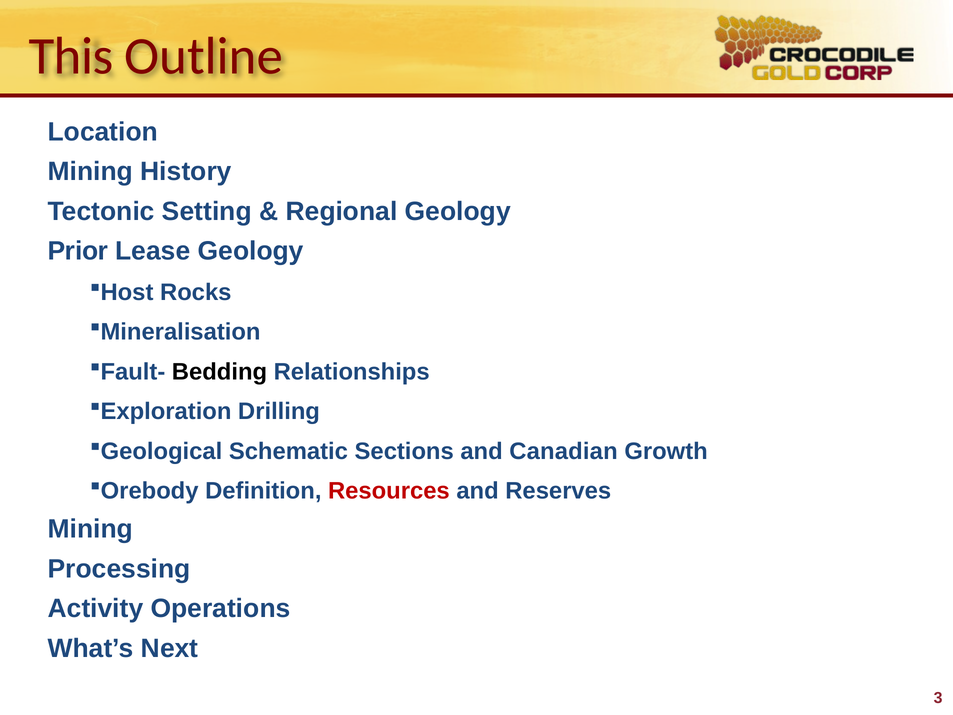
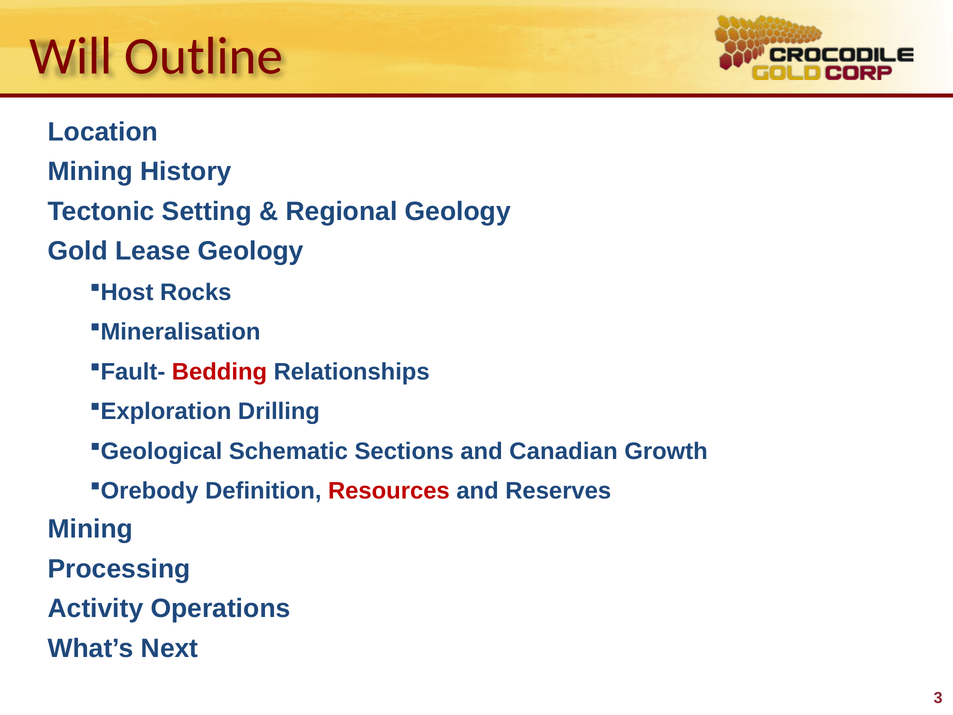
This: This -> Will
Prior: Prior -> Gold
Bedding colour: black -> red
